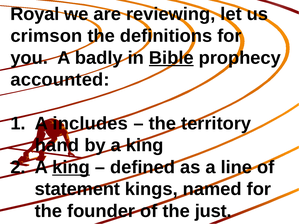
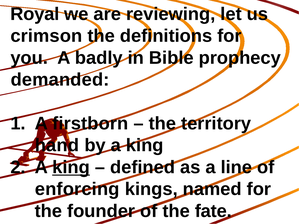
Bible underline: present -> none
accounted: accounted -> demanded
includes: includes -> firstborn
statement: statement -> enforcing
just: just -> fate
